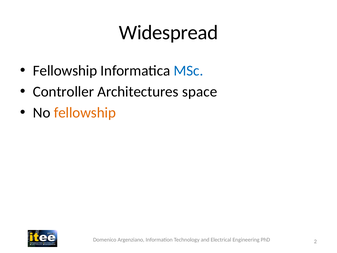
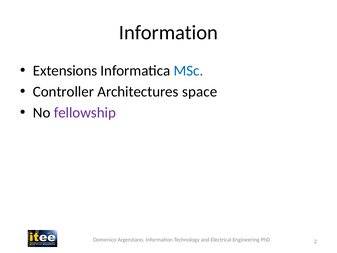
Widespread at (169, 33): Widespread -> Information
Fellowship at (65, 71): Fellowship -> Extensions
fellowship at (85, 113) colour: orange -> purple
